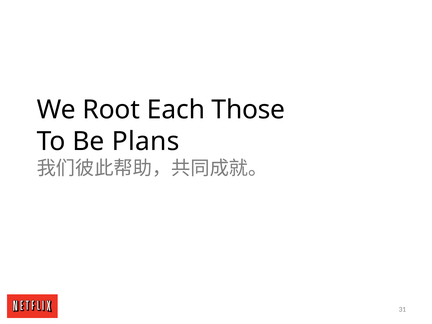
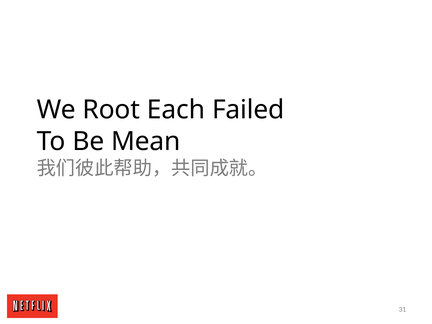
Those: Those -> Failed
Plans: Plans -> Mean
